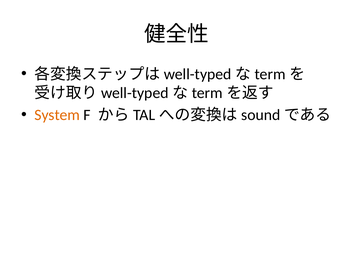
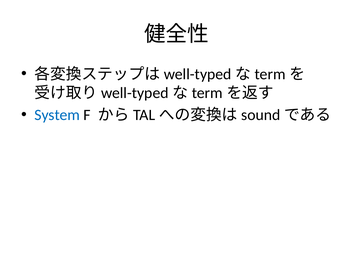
System colour: orange -> blue
